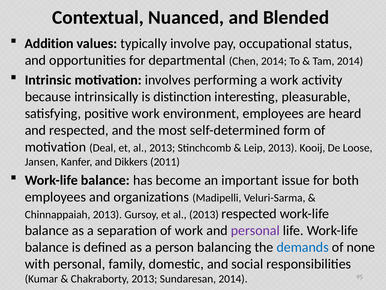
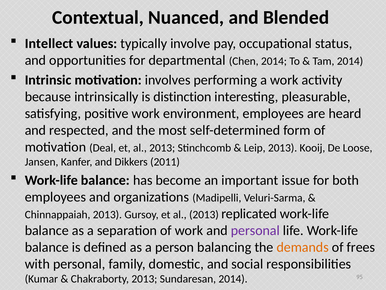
Addition: Addition -> Intellect
2013 respected: respected -> replicated
demands colour: blue -> orange
none: none -> frees
